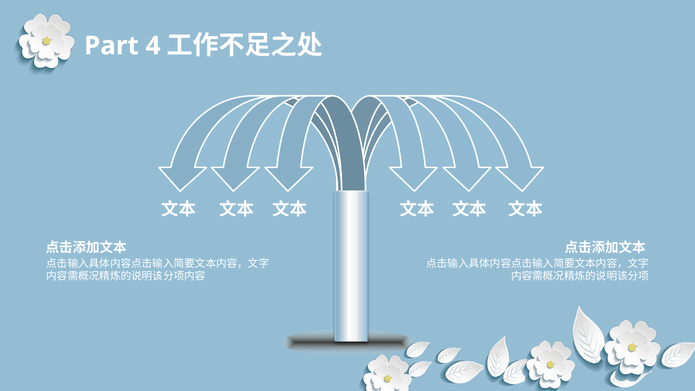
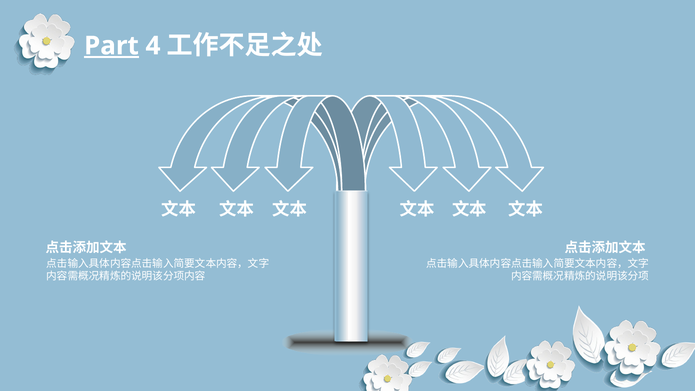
Part underline: none -> present
